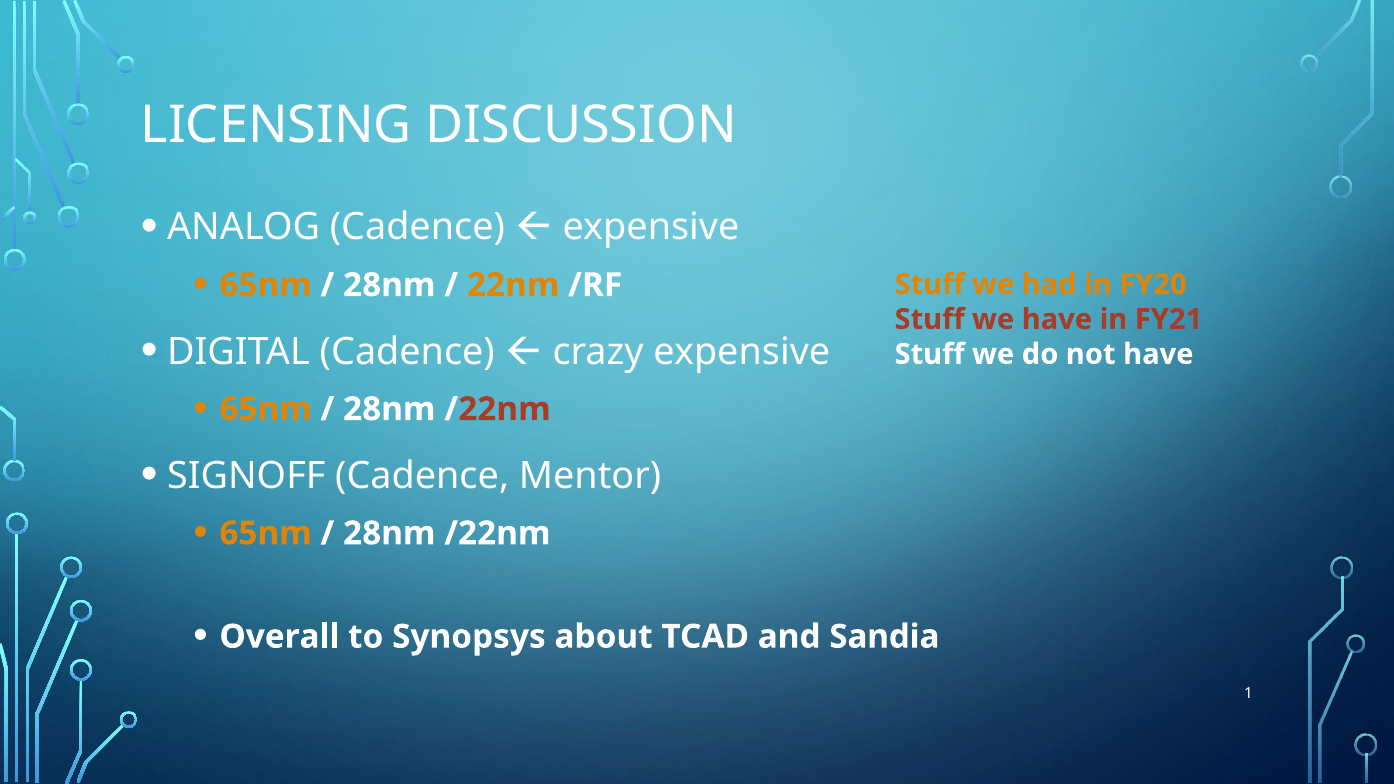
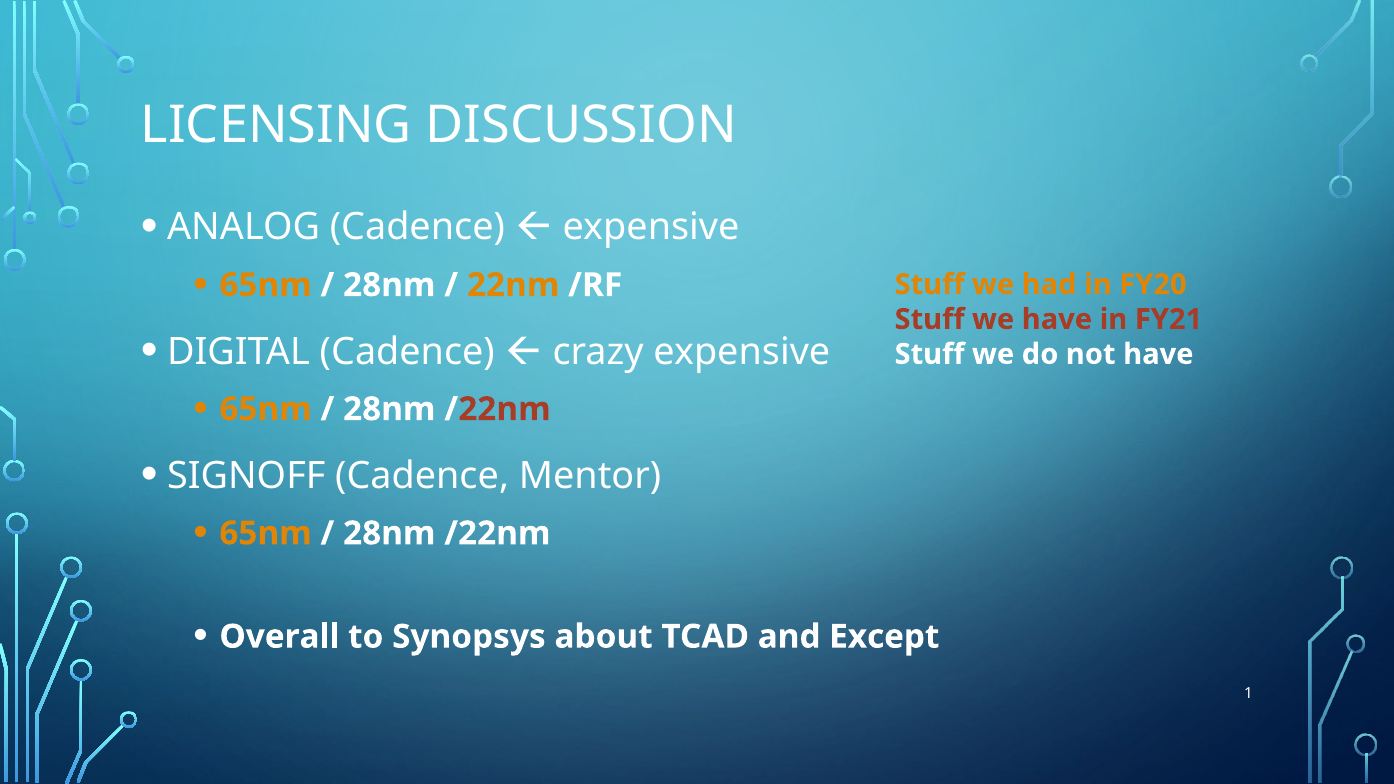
Sandia: Sandia -> Except
